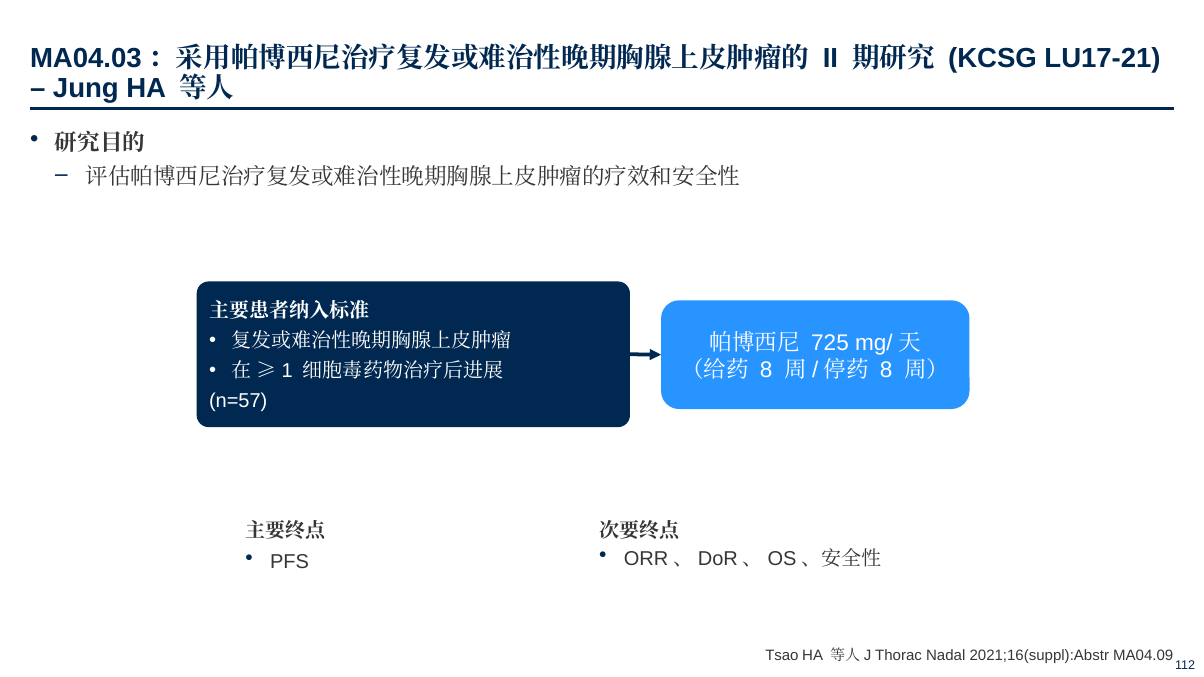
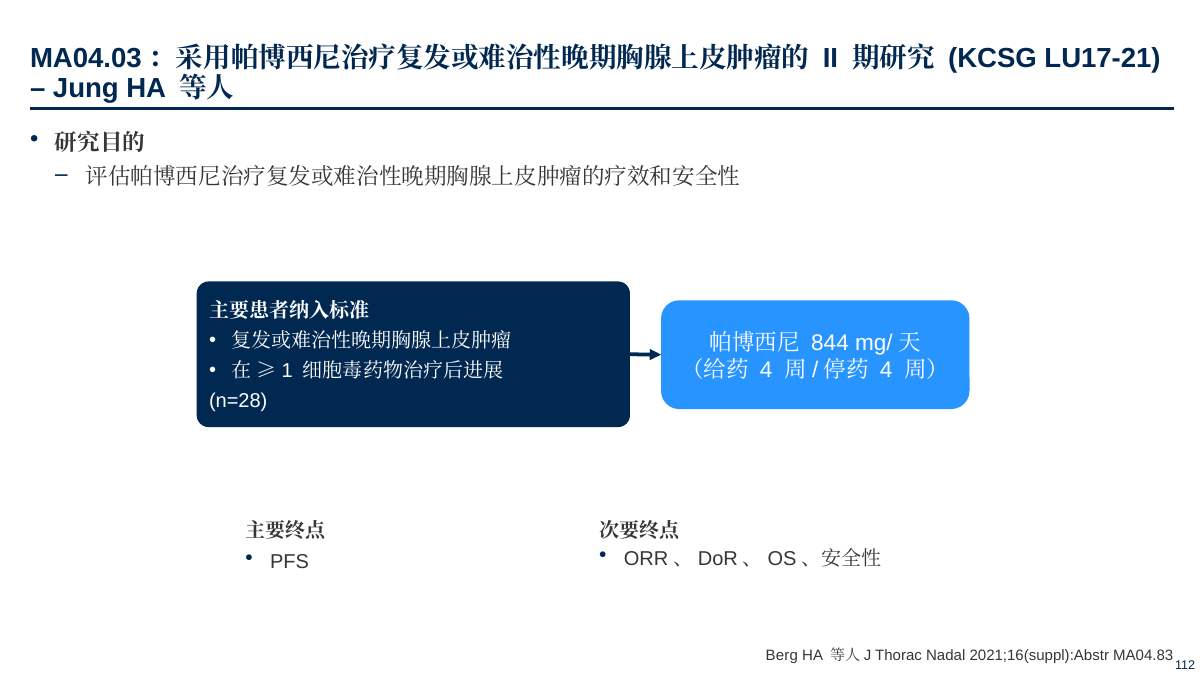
725: 725 -> 844
8 at (766, 370): 8 -> 4
8 at (886, 370): 8 -> 4
n=57: n=57 -> n=28
Tsao: Tsao -> Berg
MA04.09: MA04.09 -> MA04.83
